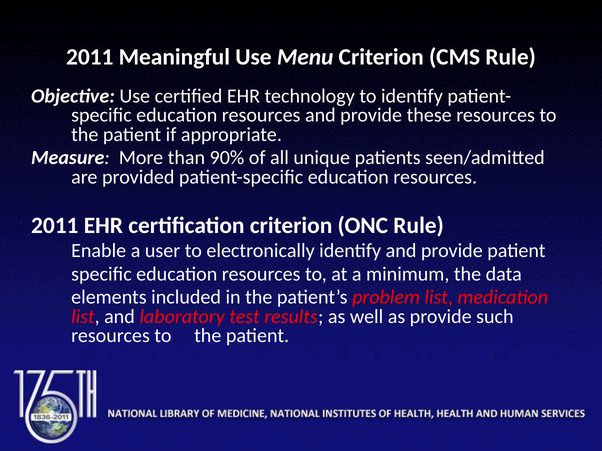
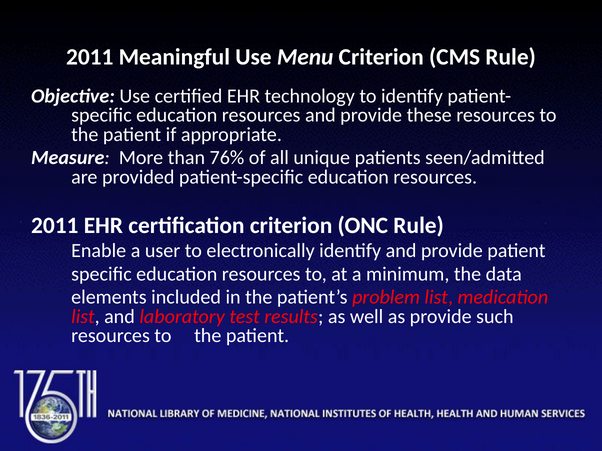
90%: 90% -> 76%
